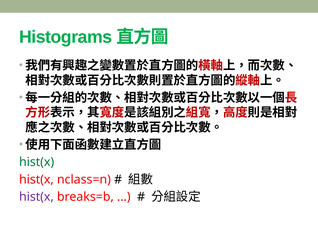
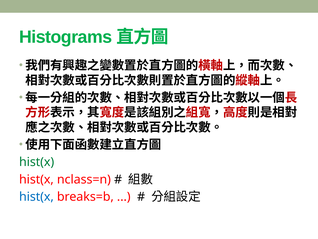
hist(x at (36, 196) colour: purple -> blue
